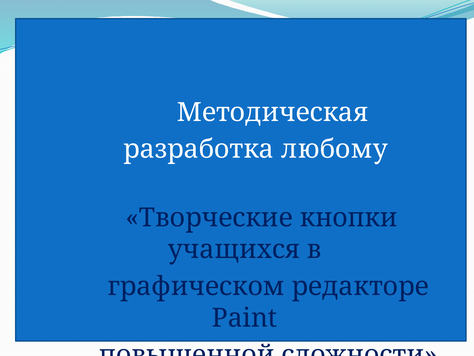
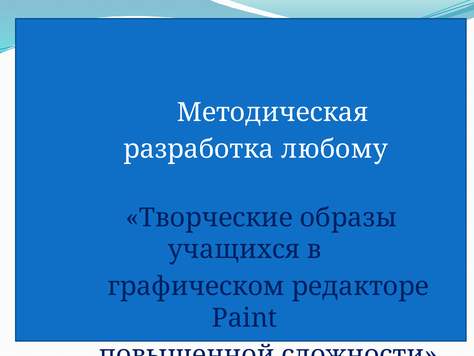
кнопки: кнопки -> образы
